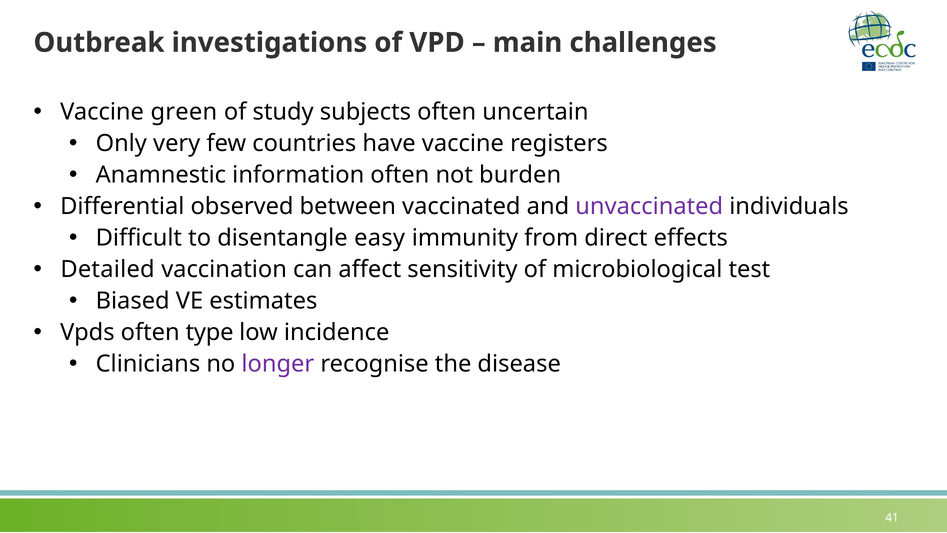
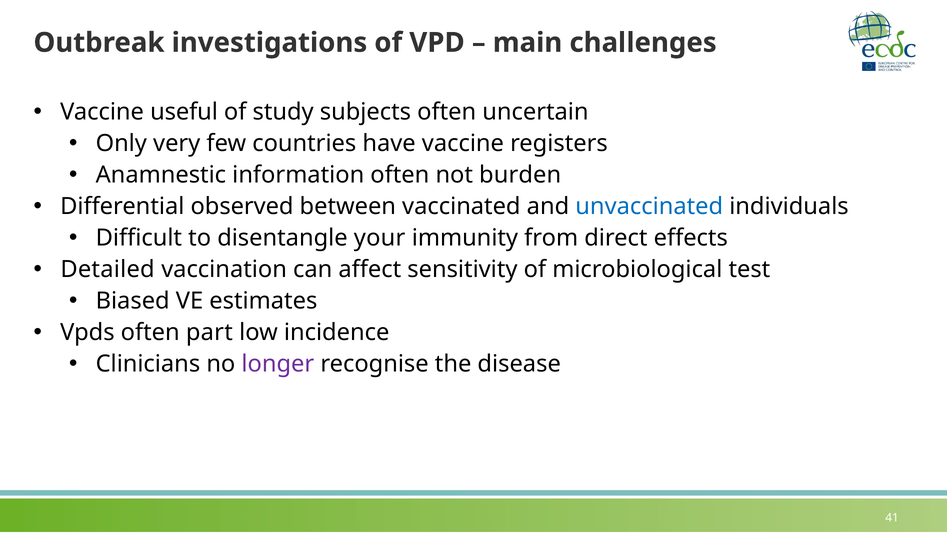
green: green -> useful
unvaccinated colour: purple -> blue
easy: easy -> your
type: type -> part
